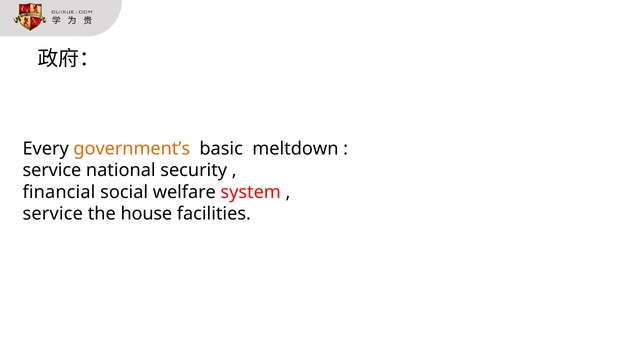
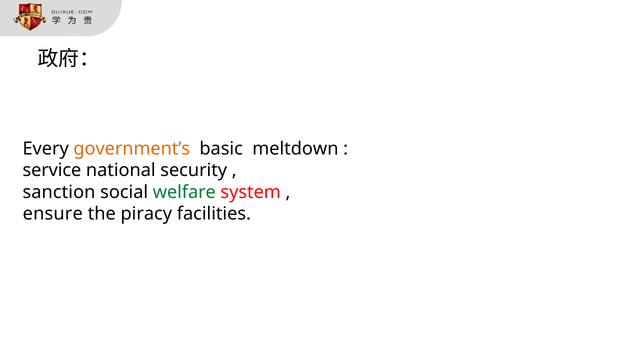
financial: financial -> sanction
welfare colour: black -> green
service at (53, 214): service -> ensure
house: house -> piracy
